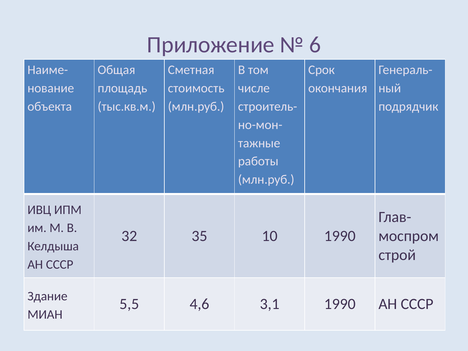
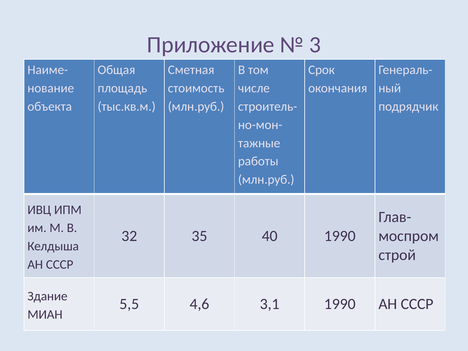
6: 6 -> 3
10: 10 -> 40
